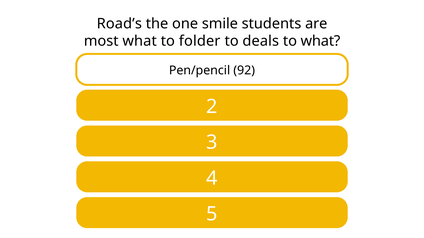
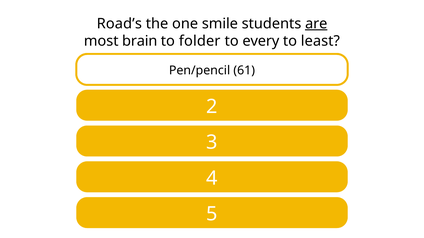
are underline: none -> present
most what: what -> brain
deals: deals -> every
to what: what -> least
92: 92 -> 61
